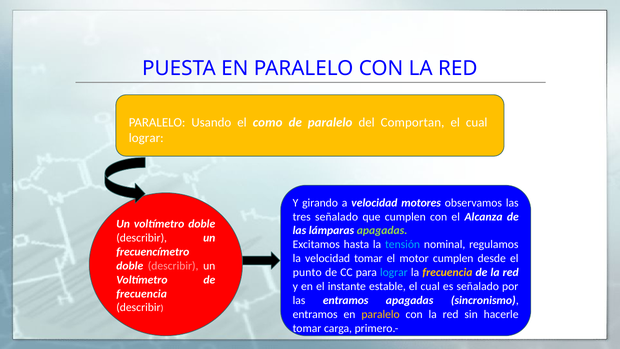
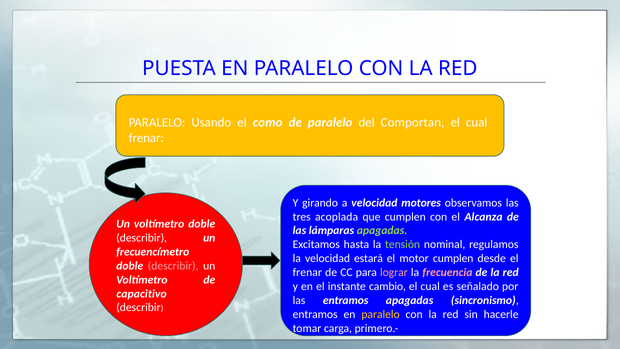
lograr at (146, 138): lograr -> frenar
tres señalado: señalado -> acoplada
tensión colour: light blue -> light green
velocidad tomar: tomar -> estará
punto at (307, 272): punto -> frenar
lograr at (394, 272) colour: light blue -> pink
frecuencia at (447, 272) colour: yellow -> pink
estable: estable -> cambio
frecuencia at (142, 293): frecuencia -> capacitivo
